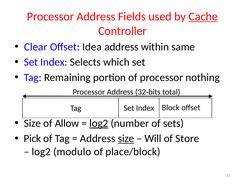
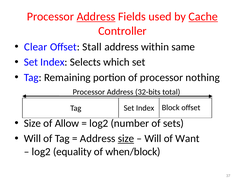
Address at (96, 17) underline: none -> present
Idea: Idea -> Stall
log2 at (99, 123) underline: present -> none
Pick at (32, 138): Pick -> Will
Store: Store -> Want
modulo: modulo -> equality
place/block: place/block -> when/block
